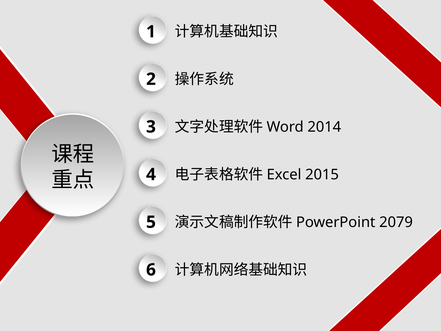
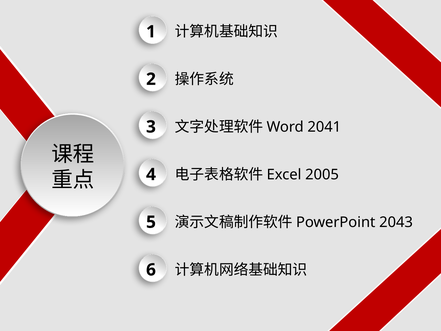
2014: 2014 -> 2041
2015: 2015 -> 2005
2079: 2079 -> 2043
